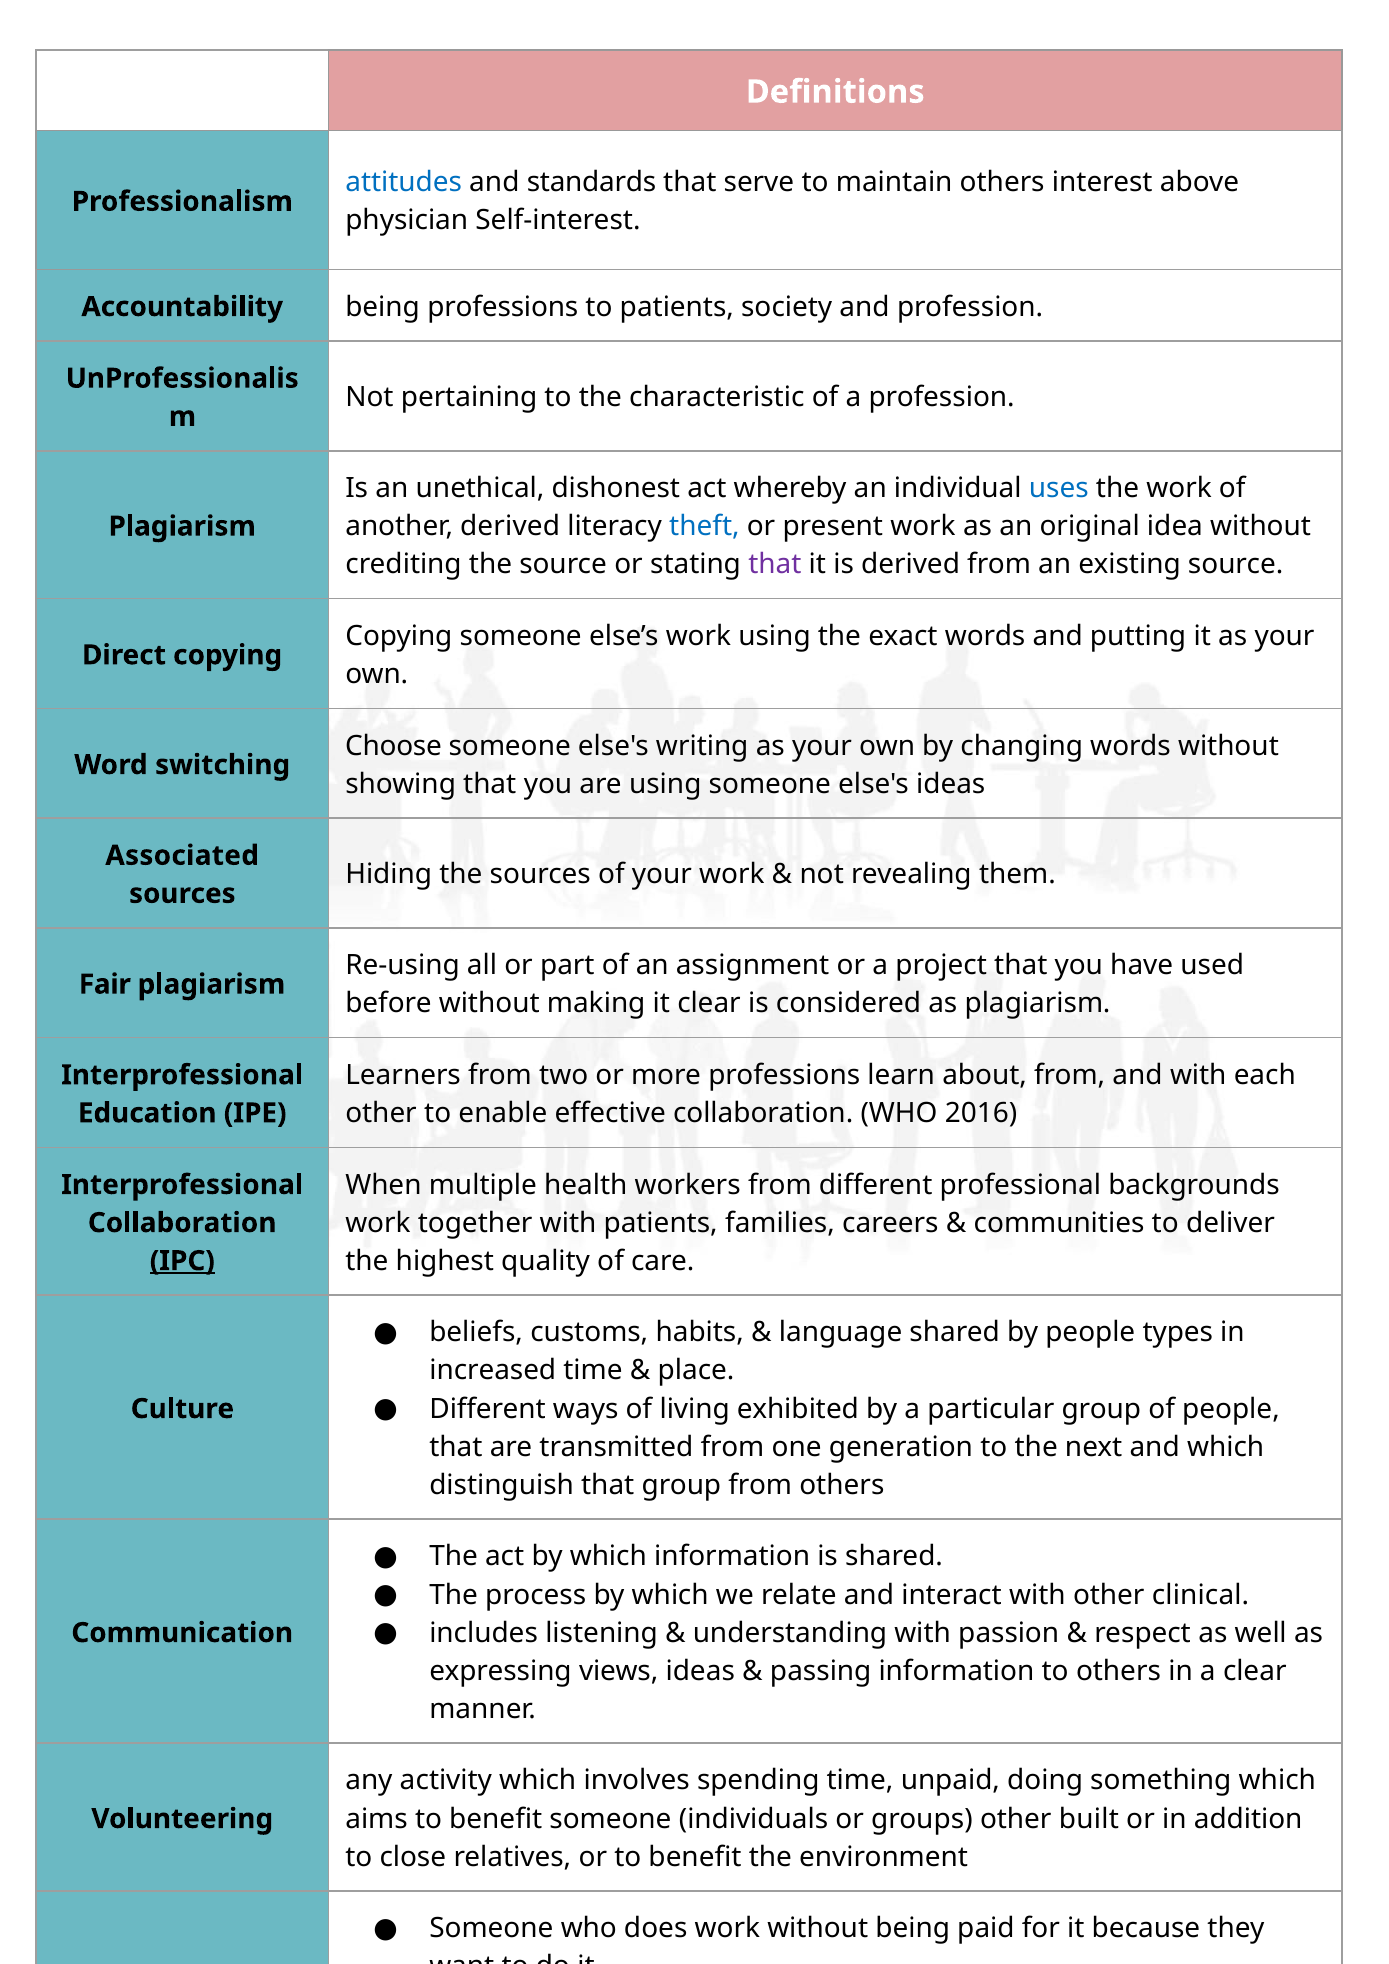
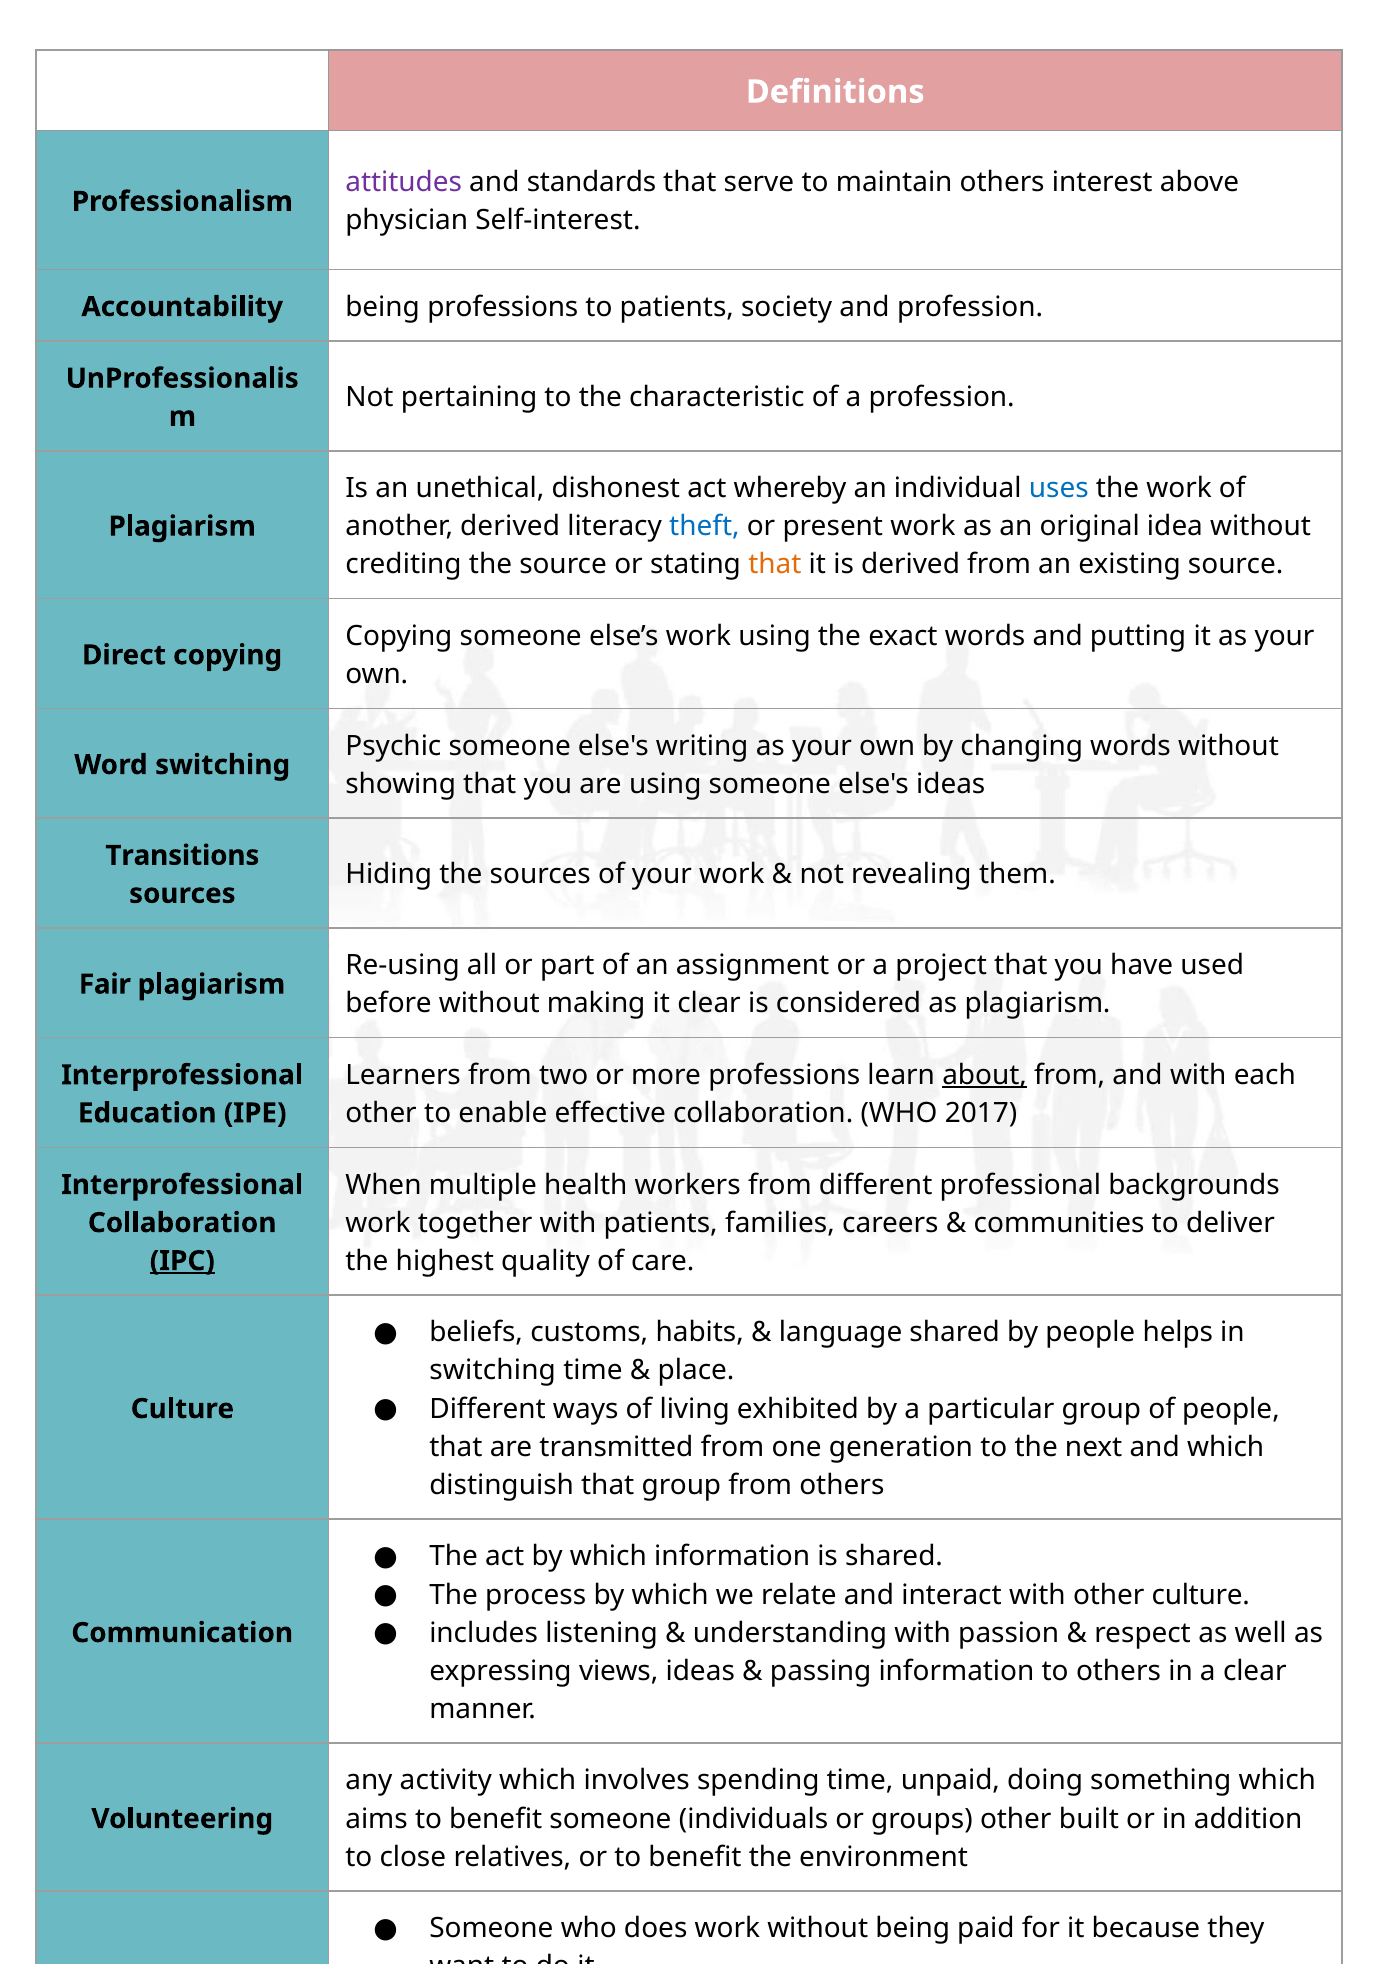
attitudes colour: blue -> purple
that at (775, 564) colour: purple -> orange
Choose: Choose -> Psychic
Associated: Associated -> Transitions
about underline: none -> present
2016: 2016 -> 2017
types: types -> helps
increased at (493, 1371): increased -> switching
other clinical: clinical -> culture
